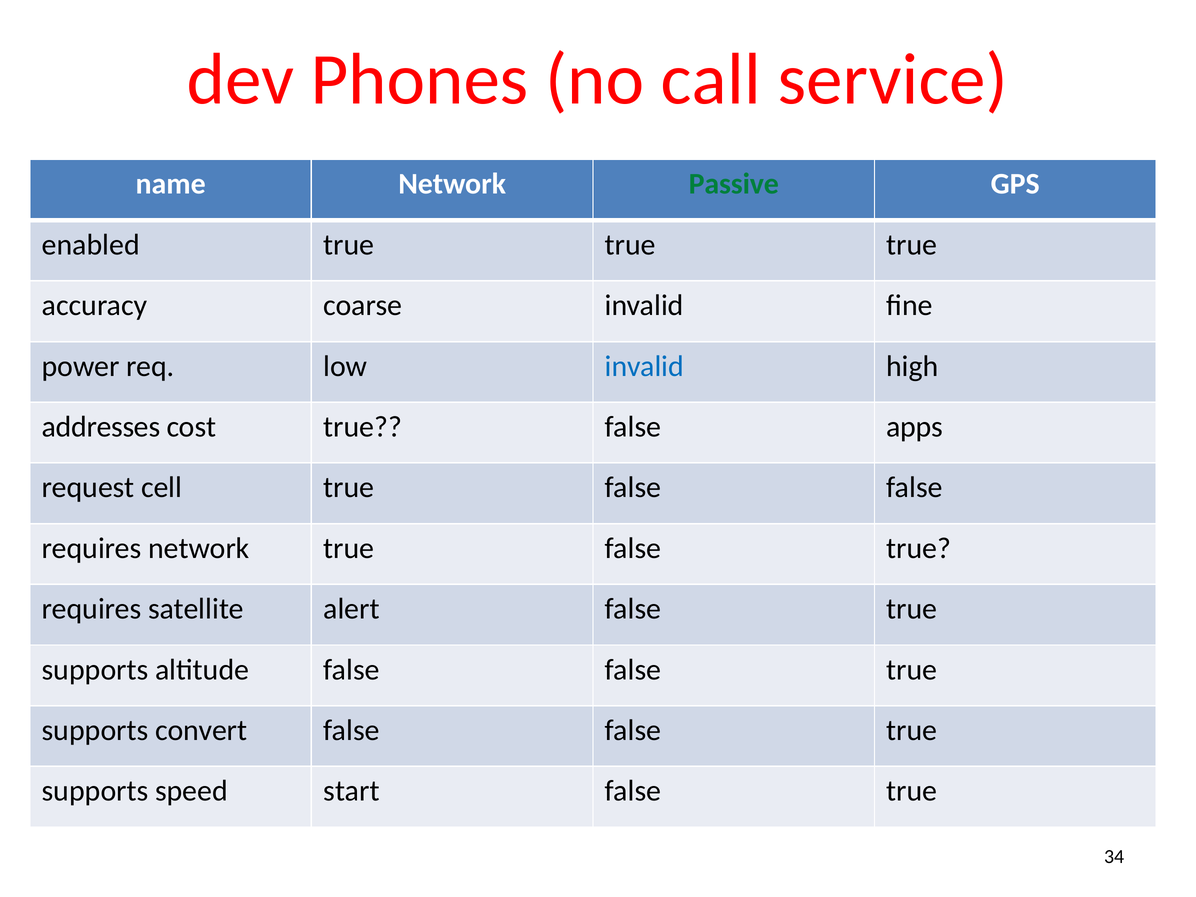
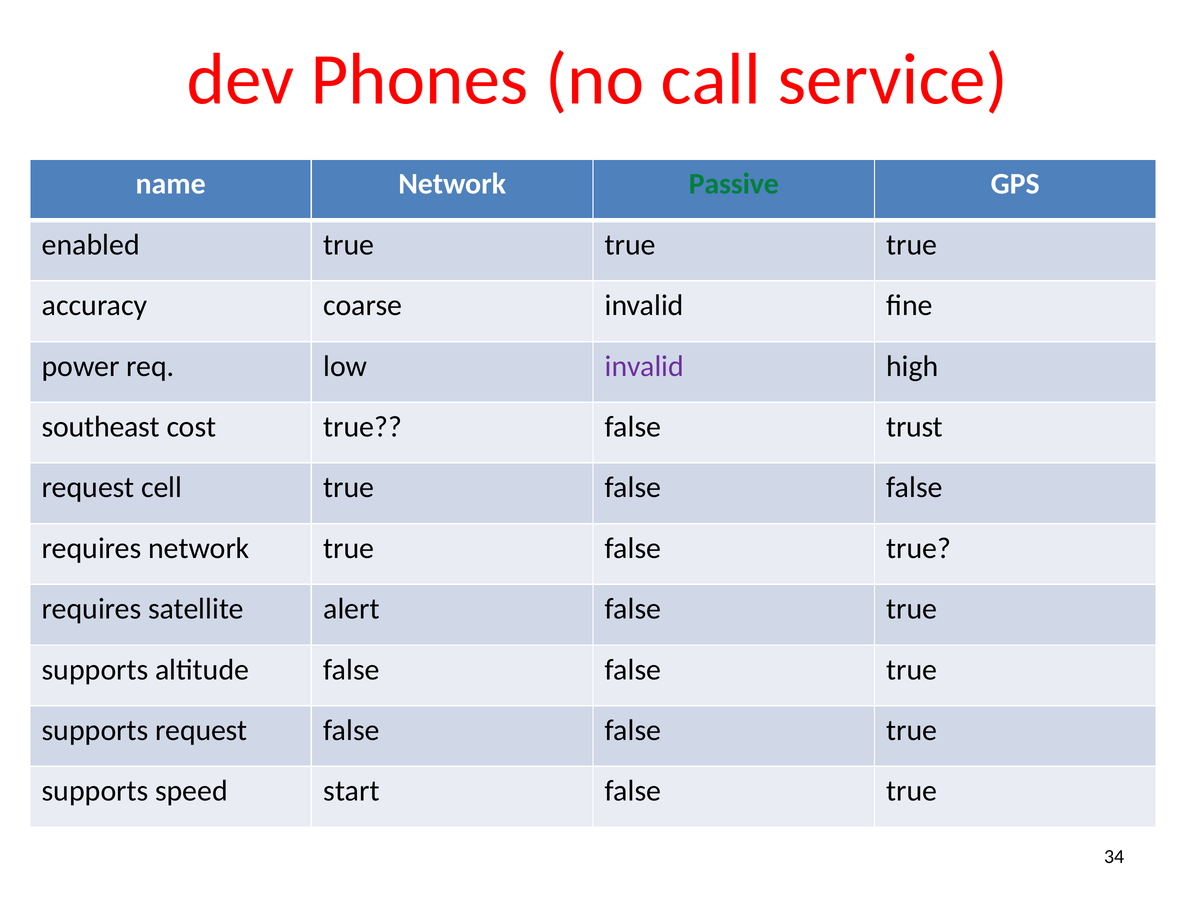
invalid at (644, 366) colour: blue -> purple
addresses: addresses -> southeast
apps: apps -> trust
supports convert: convert -> request
